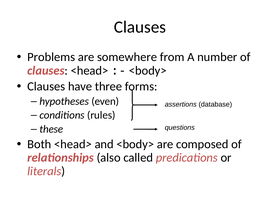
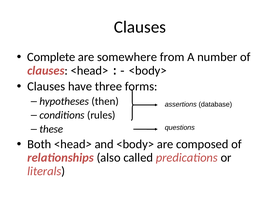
Problems: Problems -> Complete
even: even -> then
